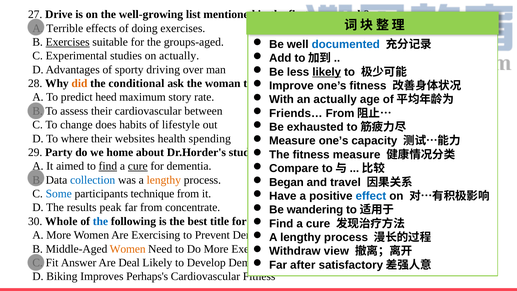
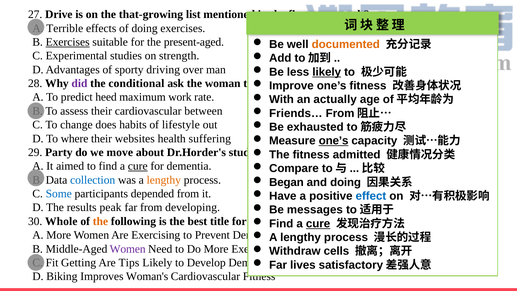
well-growing: well-growing -> that-growing
groups-aged: groups-aged -> present-aged
documented colour: blue -> orange
on actually: actually -> strength
did colour: orange -> purple
story: story -> work
spending: spending -> suffering
one’s at (334, 141) underline: none -> present
home: home -> move
fitness measure: measure -> admitted
find at (108, 166) underline: present -> none
and travel: travel -> doing
technique: technique -> depended
concentrate: concentrate -> developing
wandering: wandering -> messages
the at (100, 221) colour: blue -> orange
cure at (318, 223) underline: none -> present
Women at (128, 249) colour: orange -> purple
view: view -> cells
Answer: Answer -> Getting
Deal: Deal -> Tips
after: after -> lives
Perhaps's: Perhaps's -> Woman's
